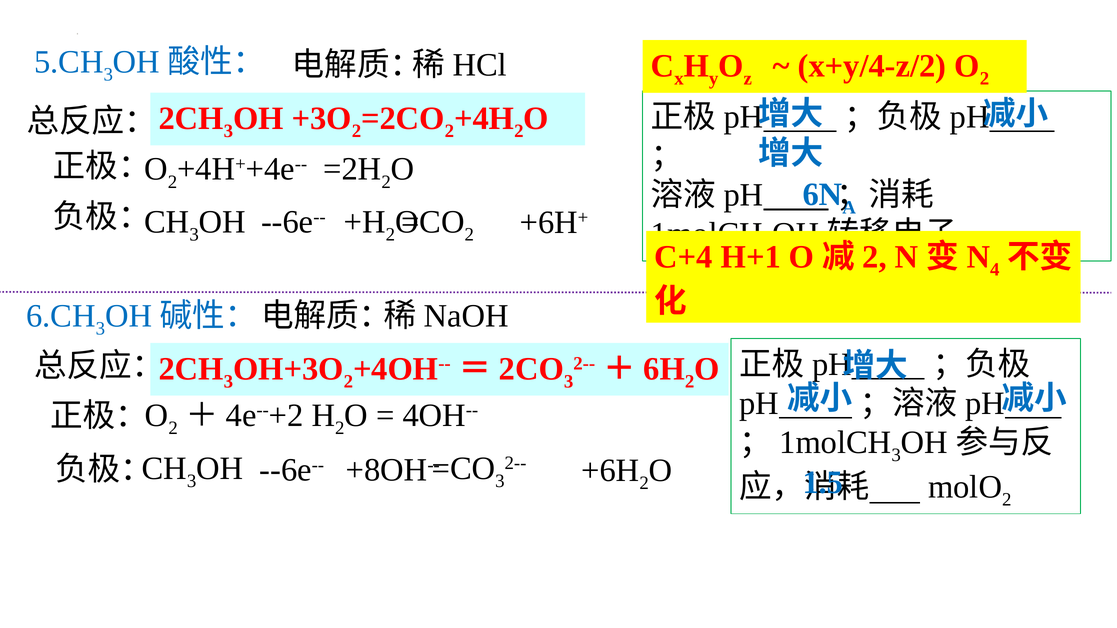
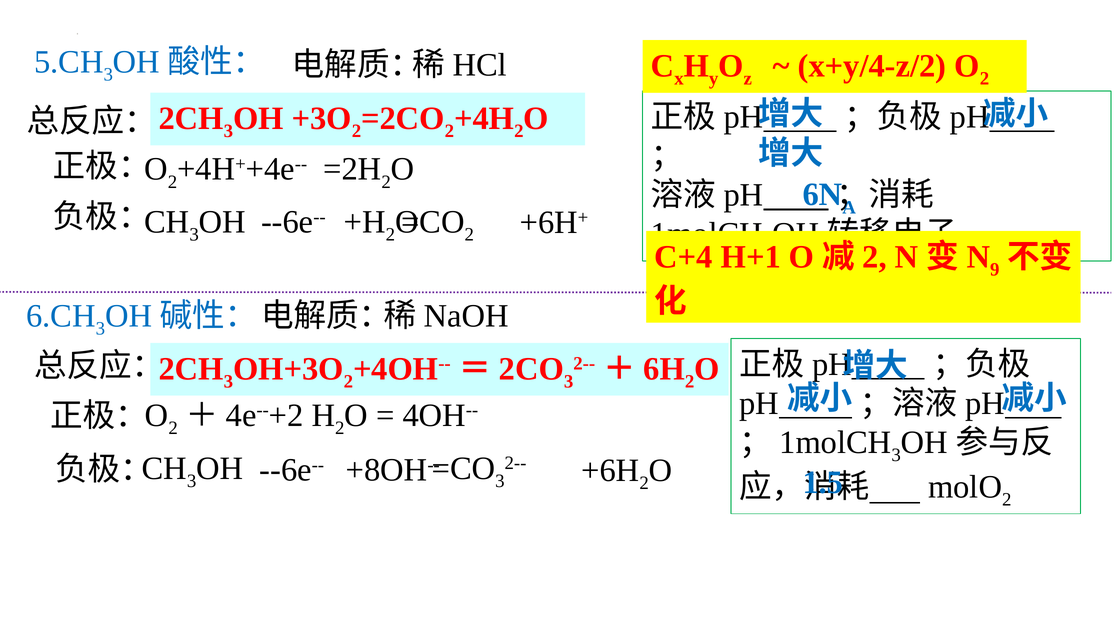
4: 4 -> 9
